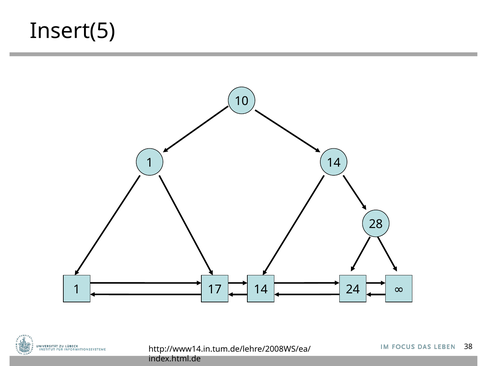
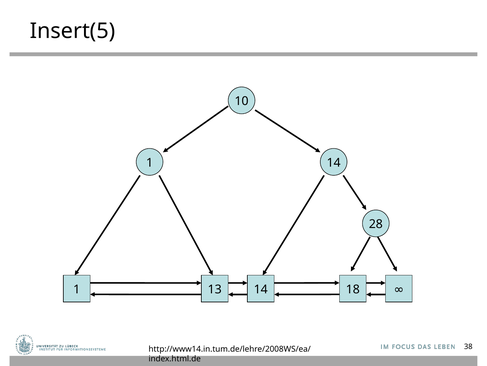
17: 17 -> 13
24: 24 -> 18
